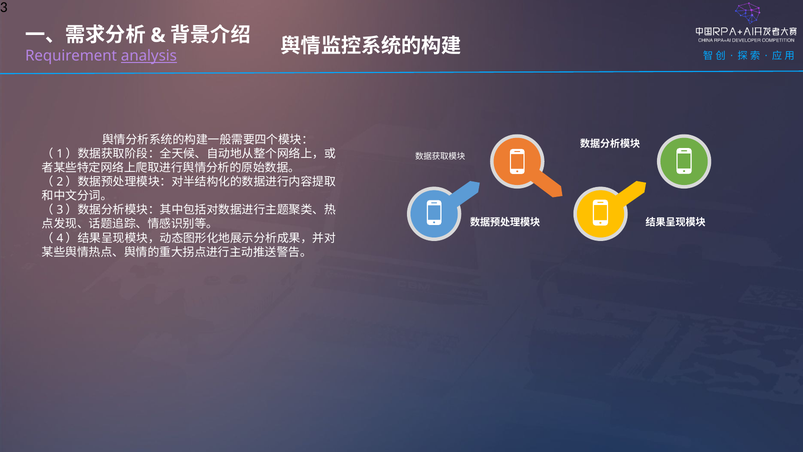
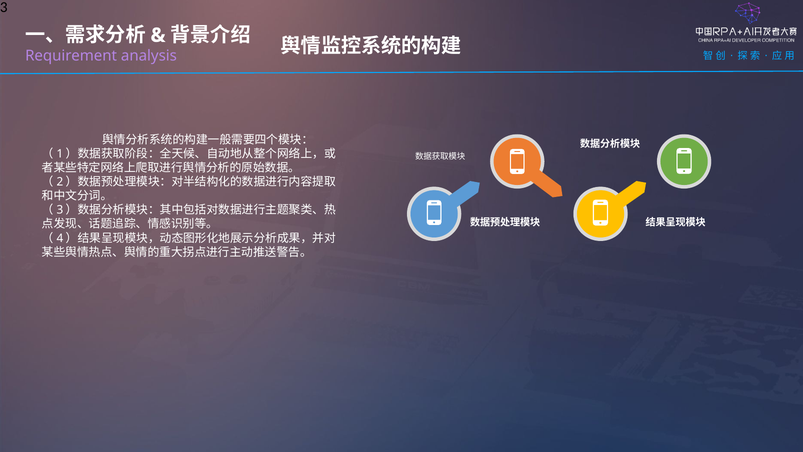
analysis underline: present -> none
